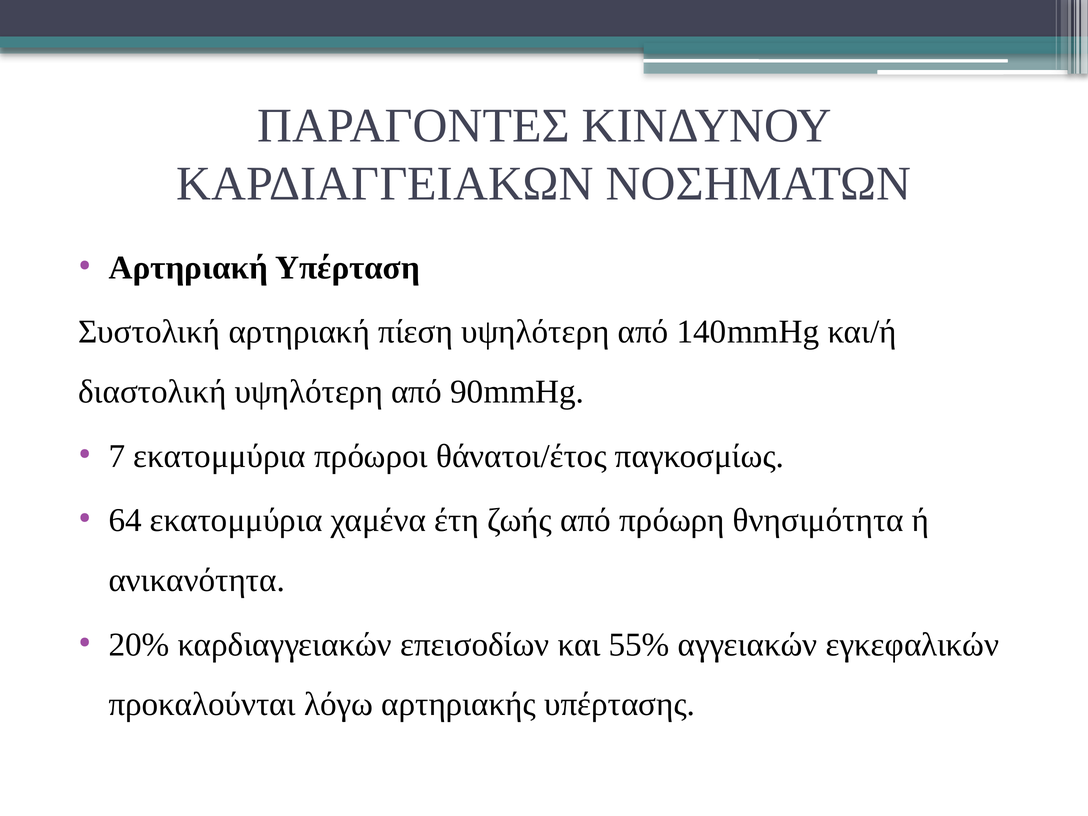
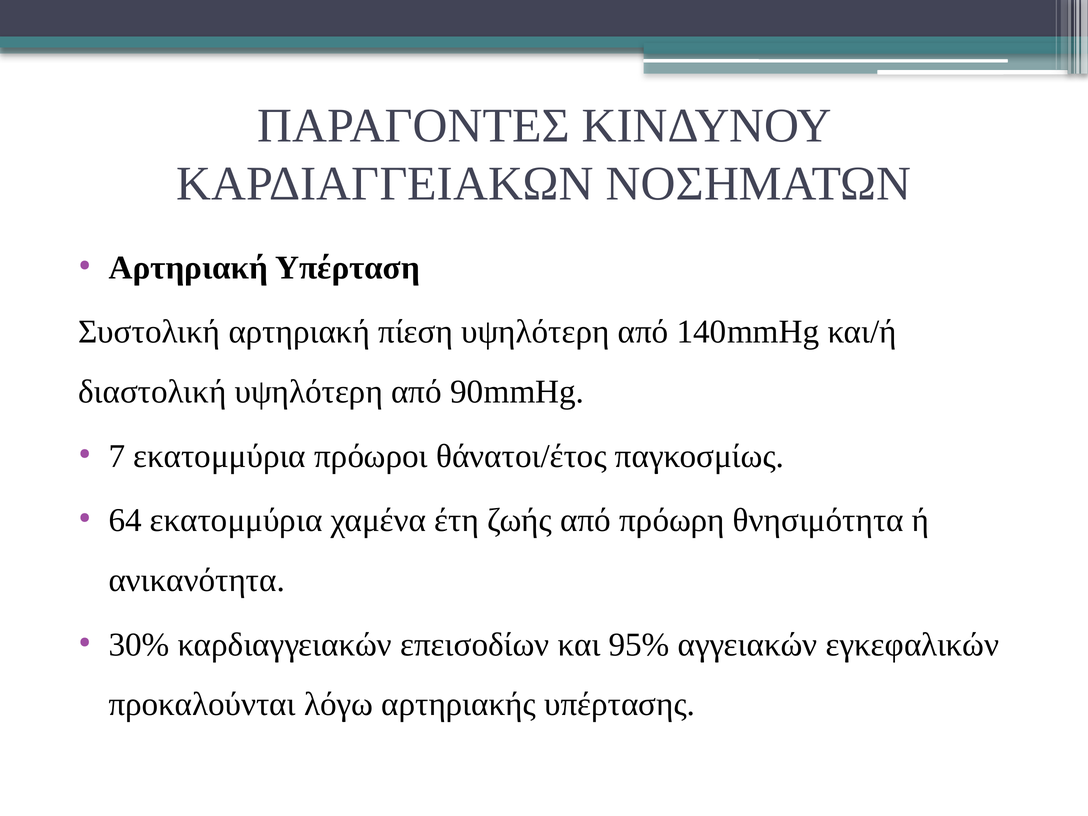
20%: 20% -> 30%
55%: 55% -> 95%
